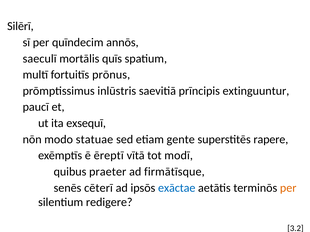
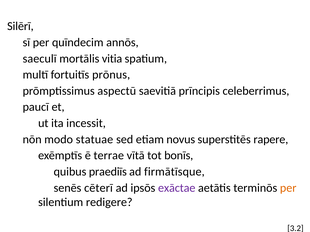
quīs: quīs -> vitia
inlūstris: inlūstris -> aspectū
extinguuntur: extinguuntur -> celeberrimus
exsequī: exsequī -> incessit
gente: gente -> novus
ēreptī: ēreptī -> terrae
modī: modī -> bonīs
praeter: praeter -> praediīs
exāctae colour: blue -> purple
